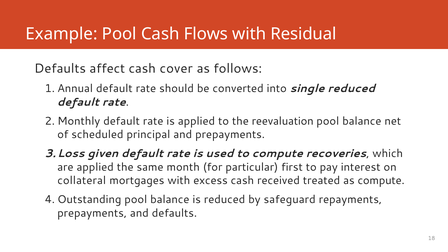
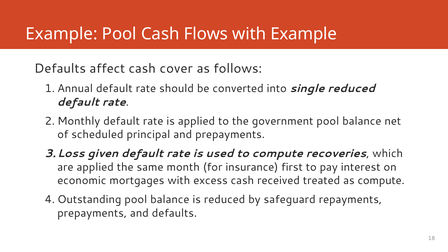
with Residual: Residual -> Example
reevaluation: reevaluation -> government
particular: particular -> insurance
collateral: collateral -> economic
